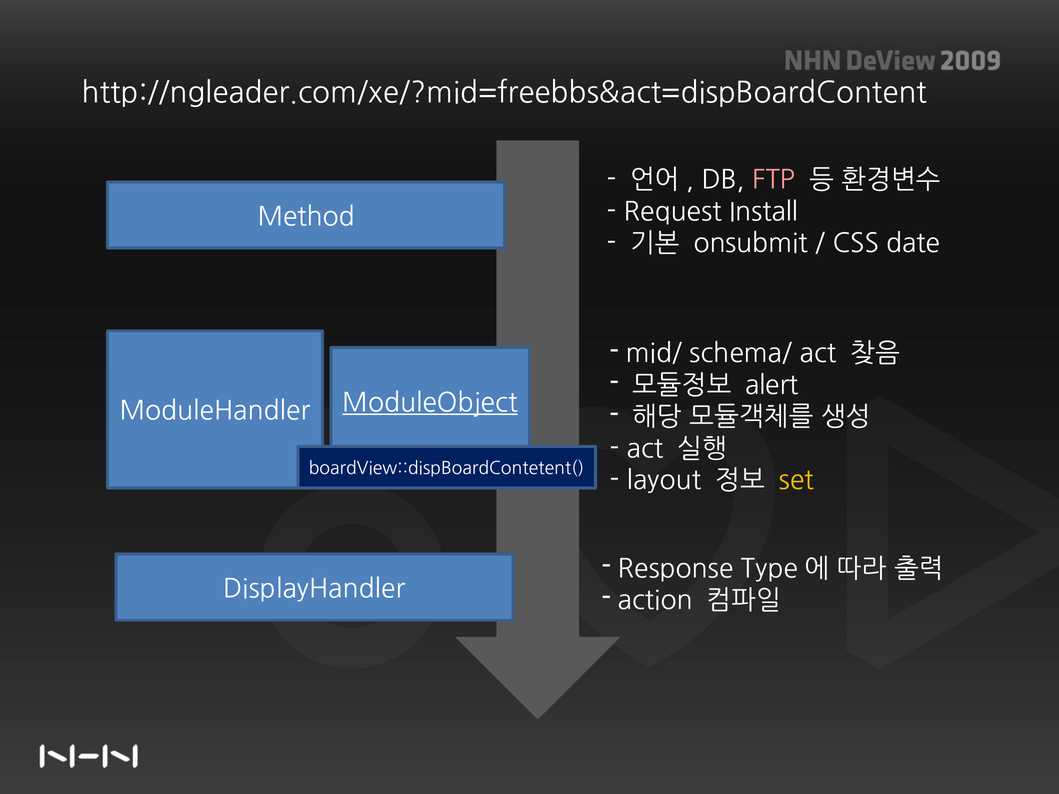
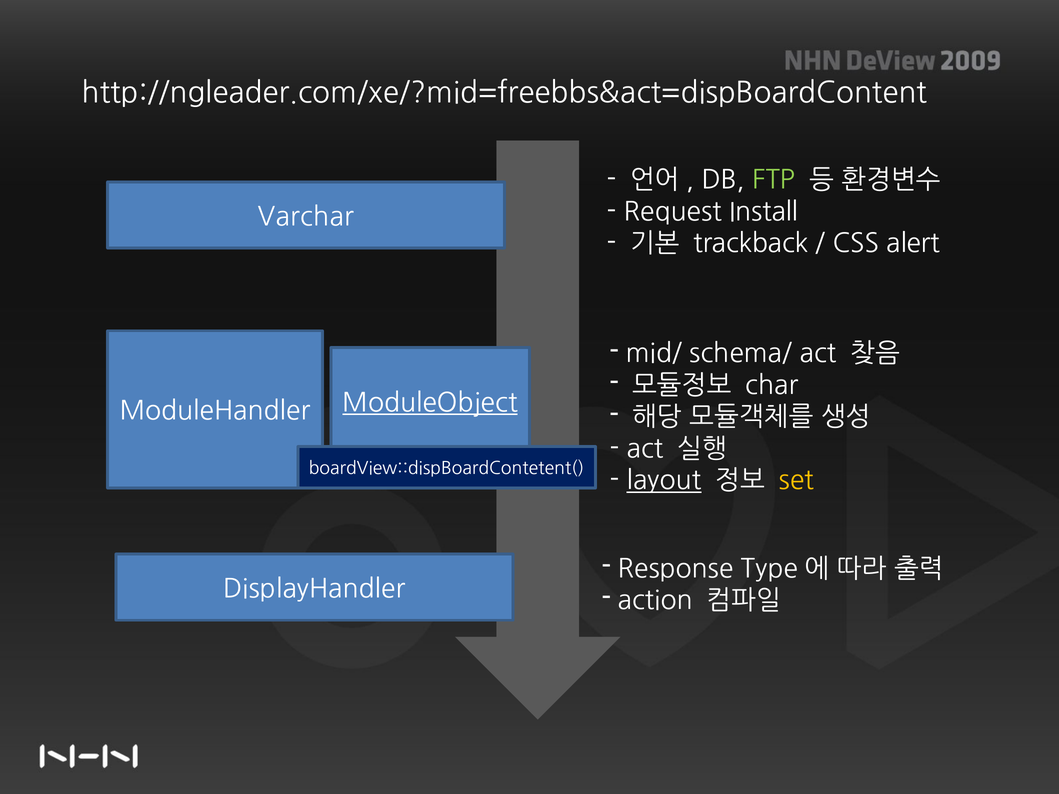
FTP colour: pink -> light green
Method: Method -> Varchar
onsubmit: onsubmit -> trackback
date: date -> alert
alert: alert -> char
layout underline: none -> present
